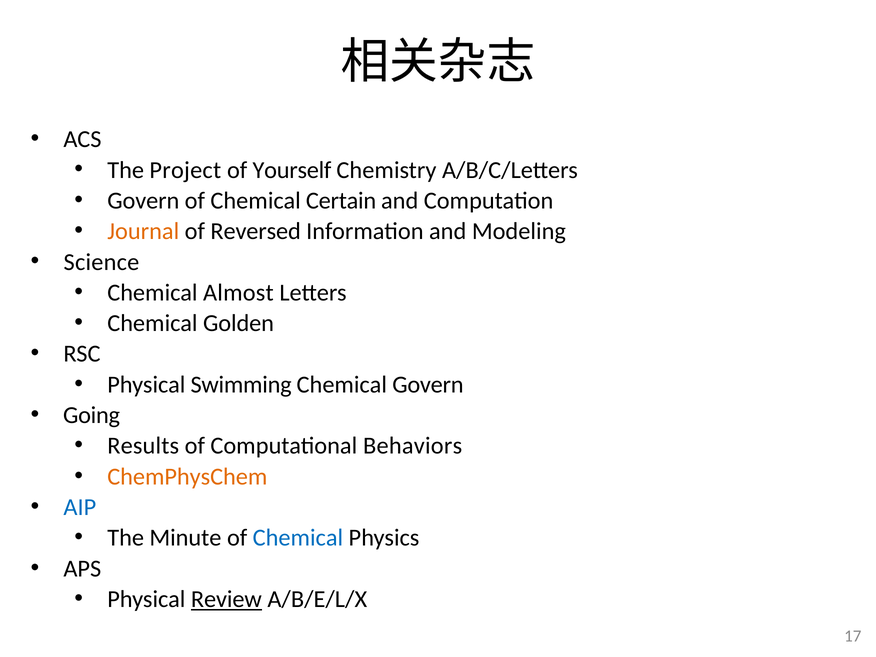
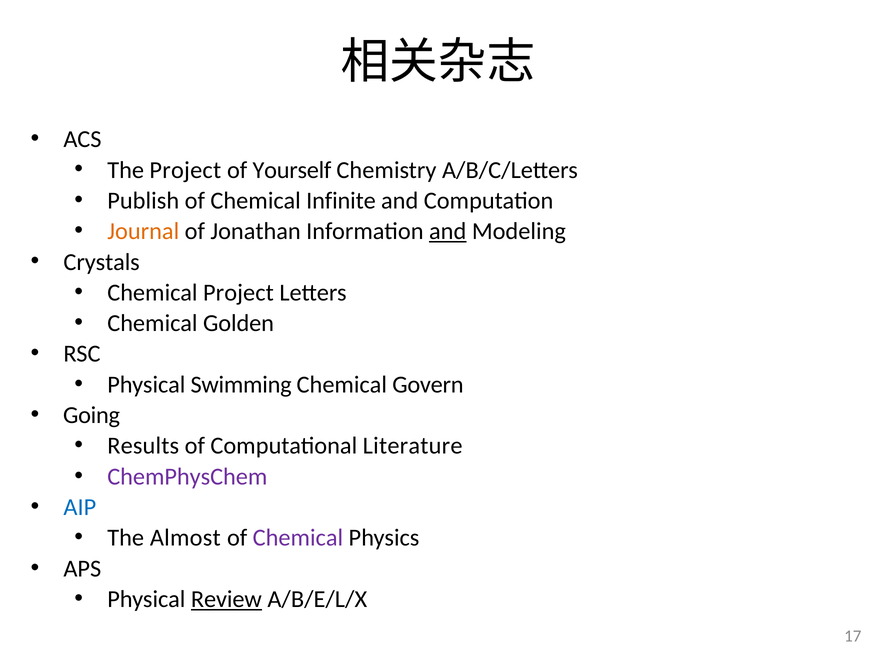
Govern at (143, 201): Govern -> Publish
Certain: Certain -> Infinite
Reversed: Reversed -> Jonathan
and at (448, 231) underline: none -> present
Science: Science -> Crystals
Chemical Almost: Almost -> Project
Behaviors: Behaviors -> Literature
ChemPhysChem colour: orange -> purple
Minute: Minute -> Almost
Chemical at (298, 538) colour: blue -> purple
